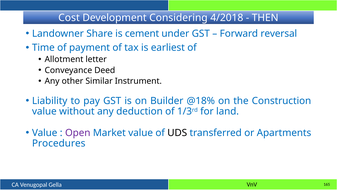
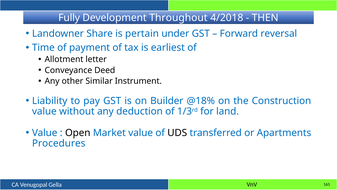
Cost: Cost -> Fully
Considering: Considering -> Throughout
cement: cement -> pertain
Open colour: purple -> black
